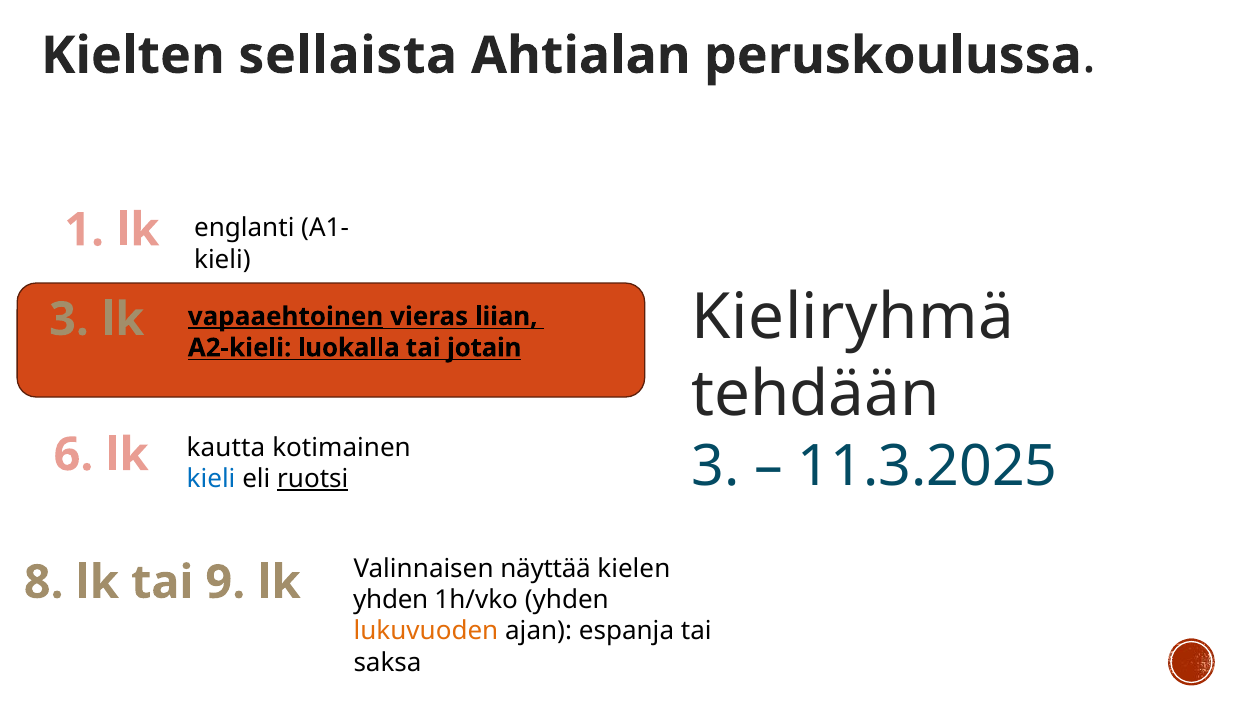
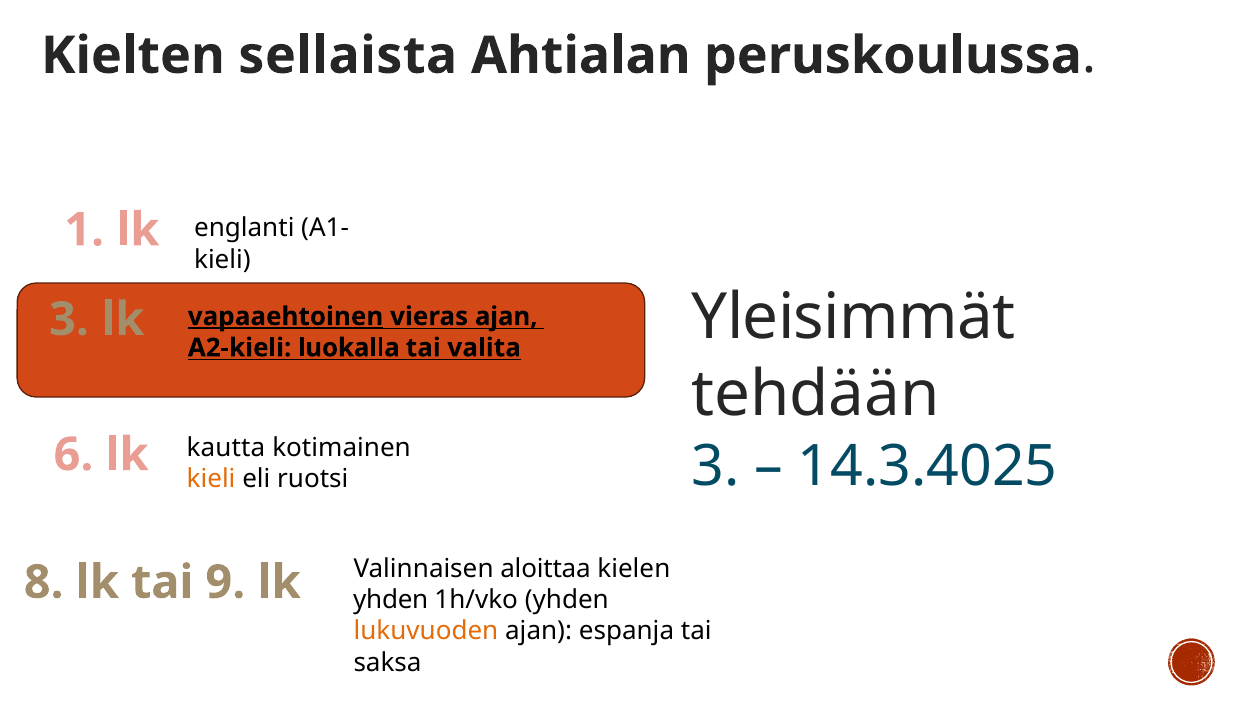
Kieliryhmä: Kieliryhmä -> Yleisimmät
vieras liian: liian -> ajan
jotain: jotain -> valita
11.3.2025: 11.3.2025 -> 14.3.4025
kieli at (211, 479) colour: blue -> orange
ruotsi underline: present -> none
näyttää: näyttää -> aloittaa
